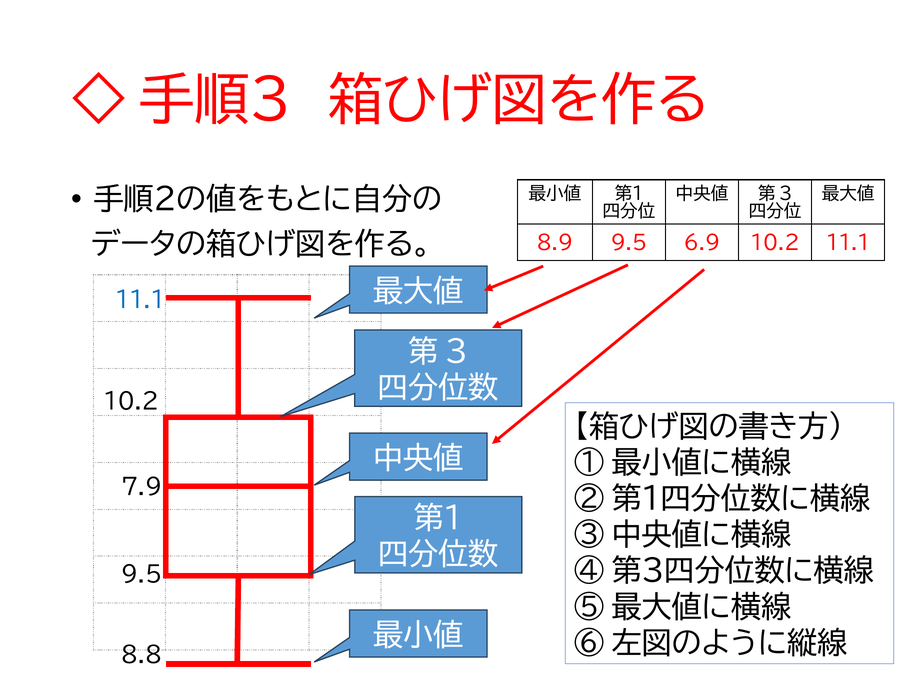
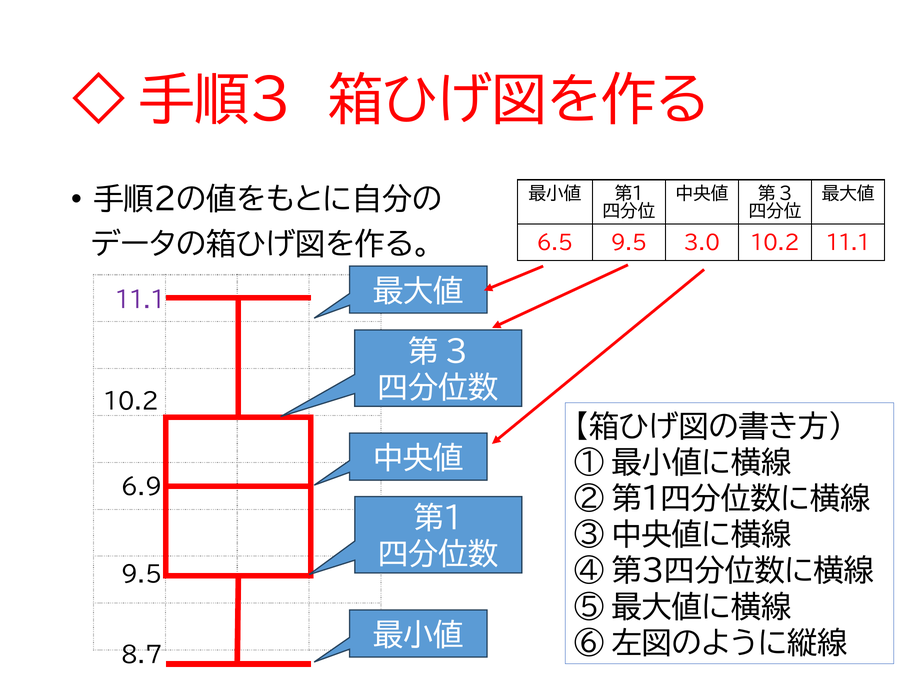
8.9: 8.9 -> 6.5
6.9: 6.9 -> 3.0
11.1 at (140, 301) colour: blue -> purple
7.9: 7.9 -> 6.9
8.8: 8.8 -> 8.7
